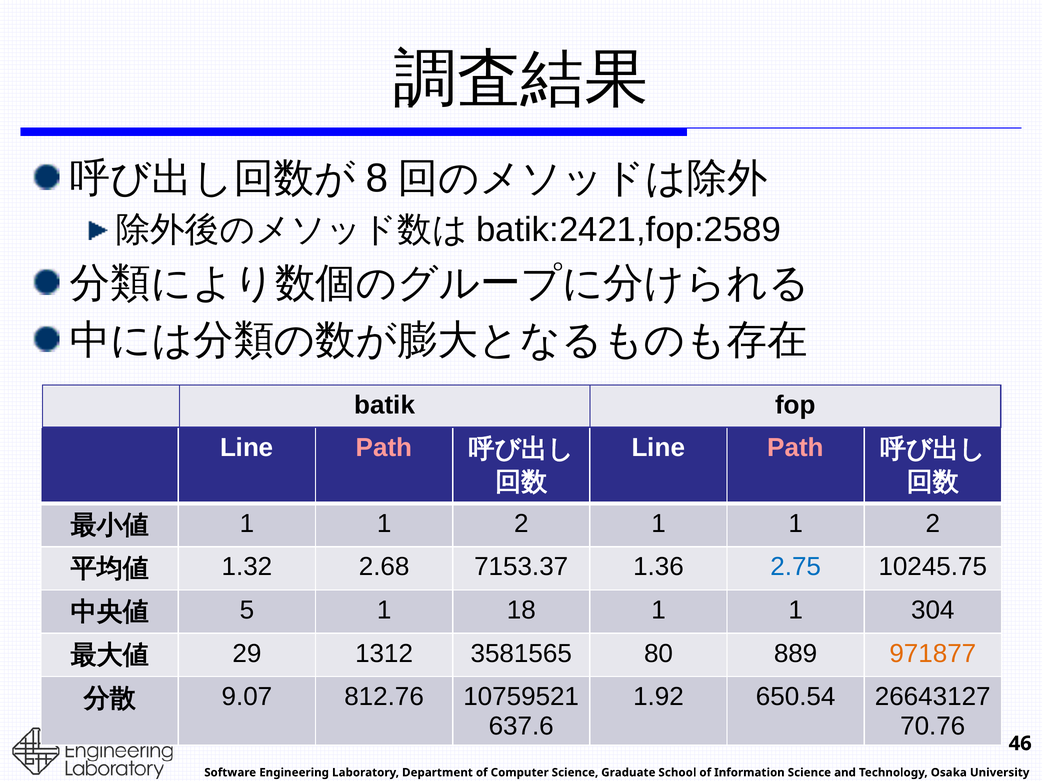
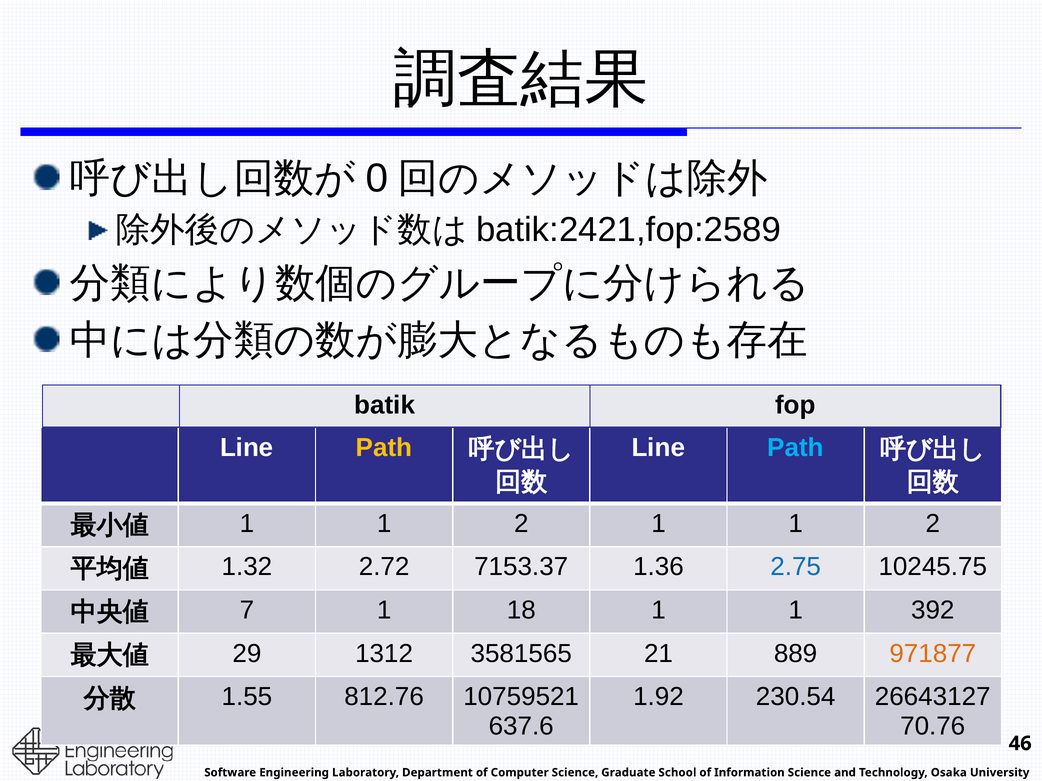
8: 8 -> 0
Path at (384, 448) colour: pink -> yellow
Path at (796, 448) colour: pink -> light blue
2.68: 2.68 -> 2.72
5: 5 -> 7
304: 304 -> 392
80: 80 -> 21
650.54: 650.54 -> 230.54
9.07: 9.07 -> 1.55
